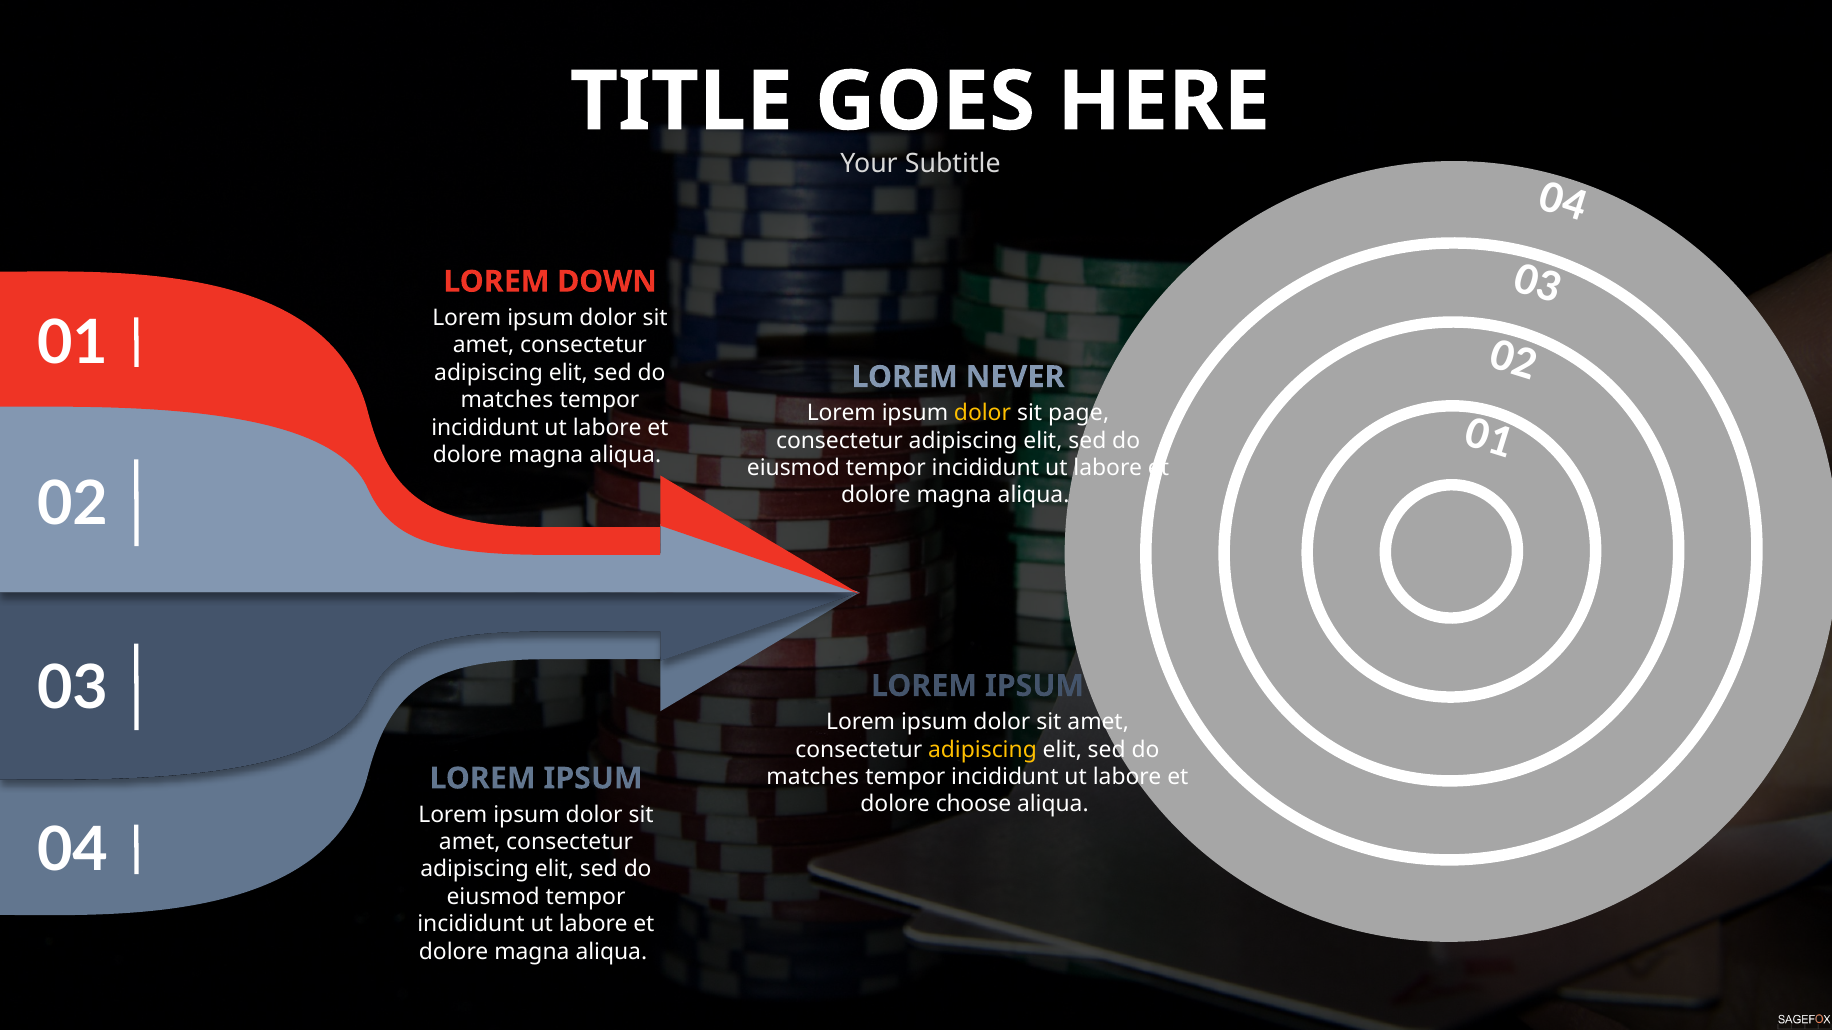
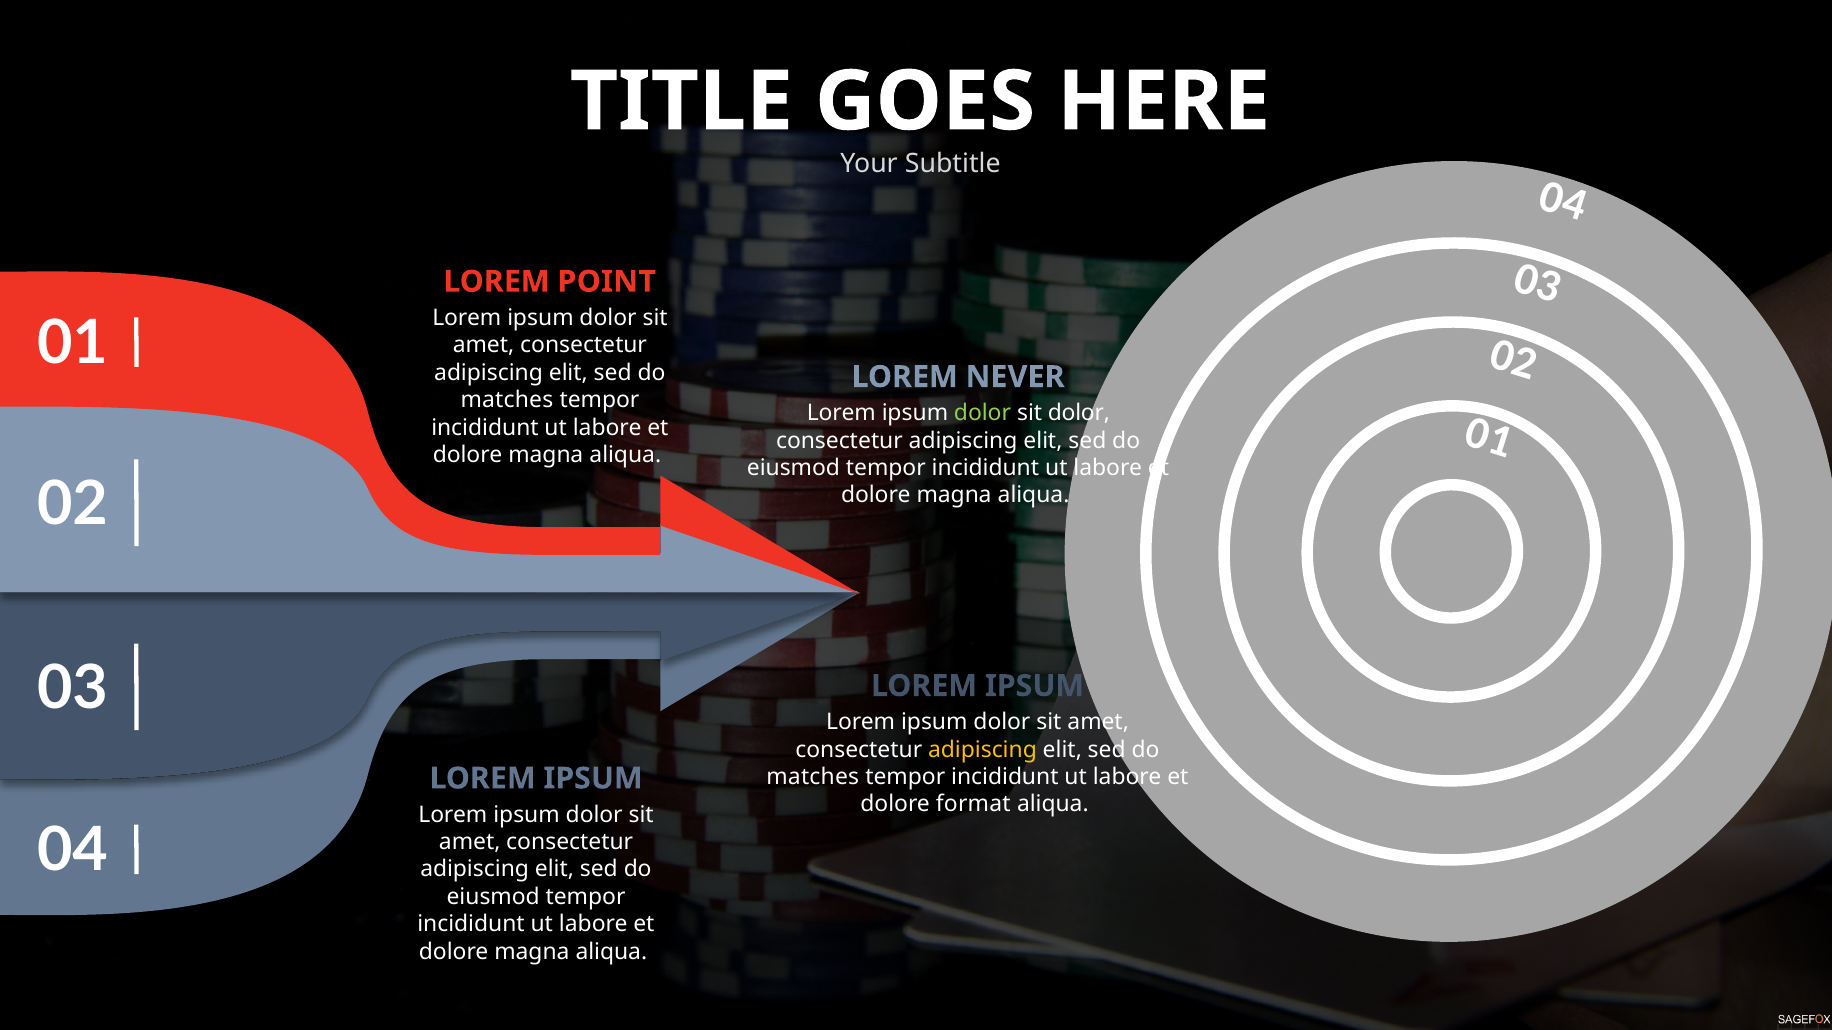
DOWN: DOWN -> POINT
dolor at (983, 413) colour: yellow -> light green
sit page: page -> dolor
choose: choose -> format
